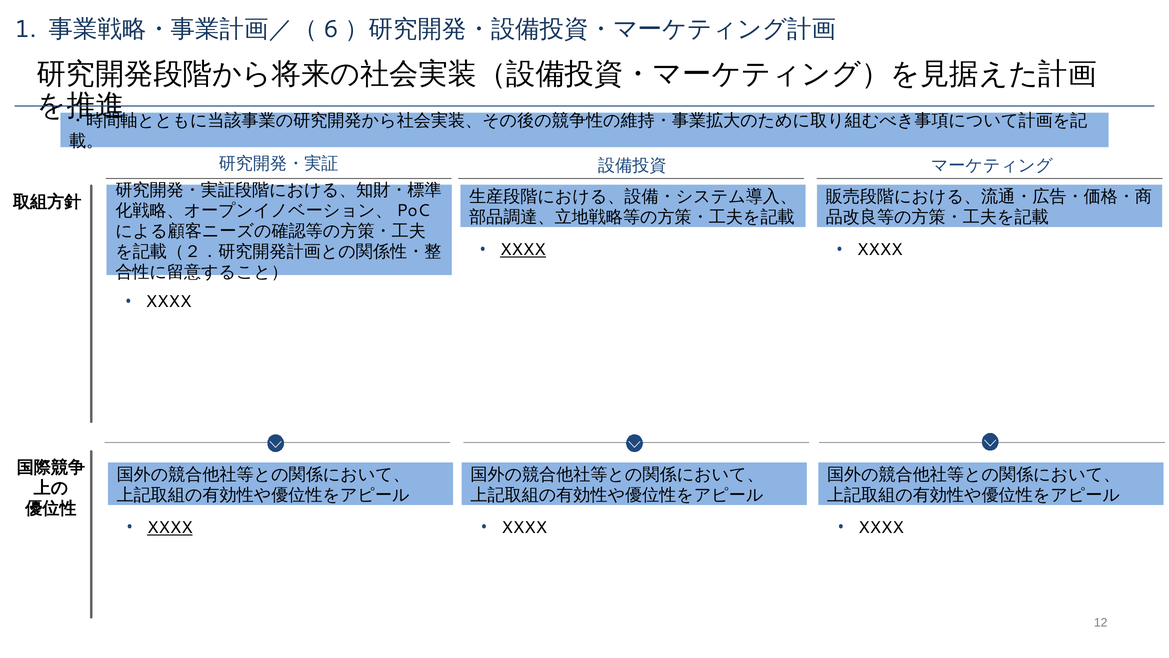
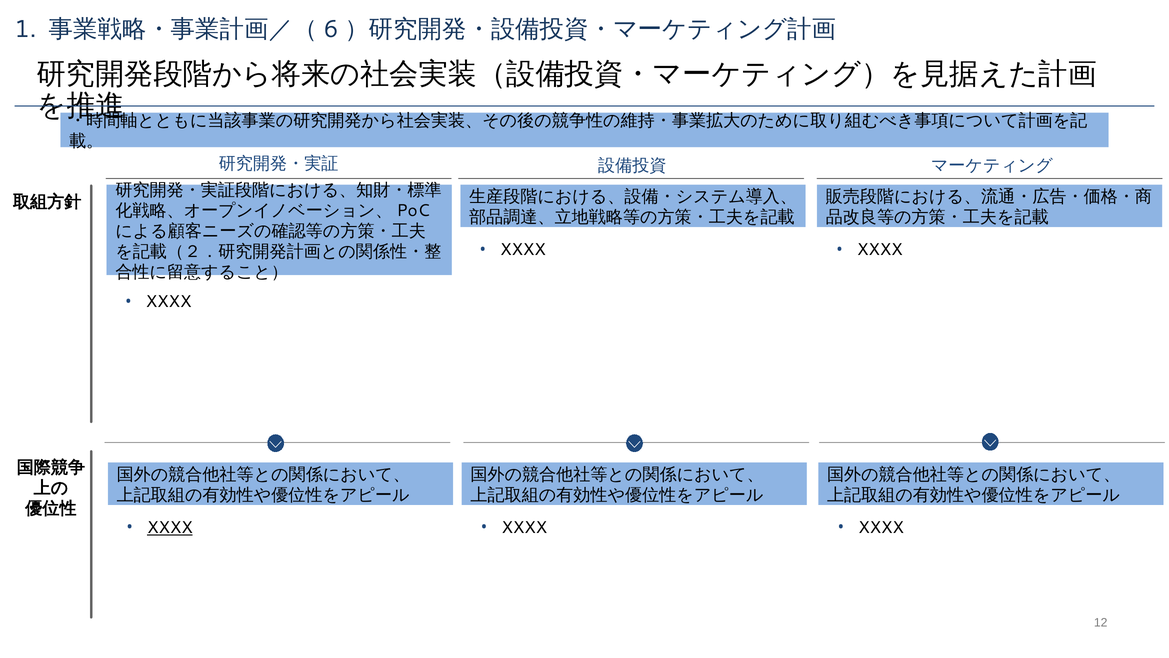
XXXX at (523, 250) underline: present -> none
